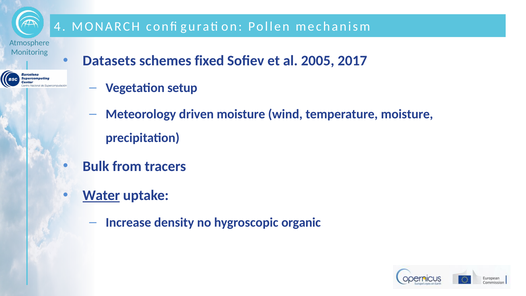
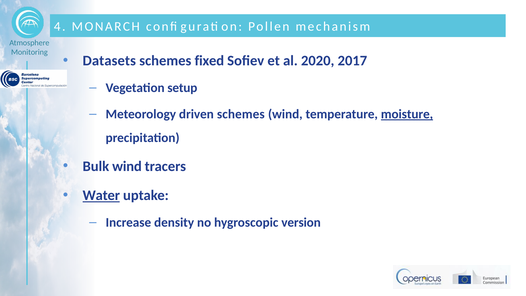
2005: 2005 -> 2020
driven moisture: moisture -> schemes
moisture at (407, 114) underline: none -> present
Bulk from: from -> wind
organic: organic -> version
